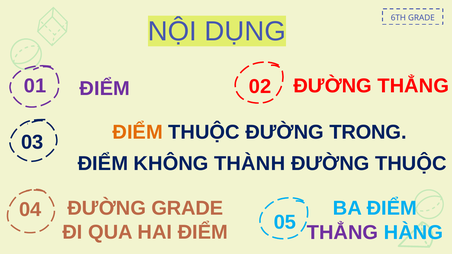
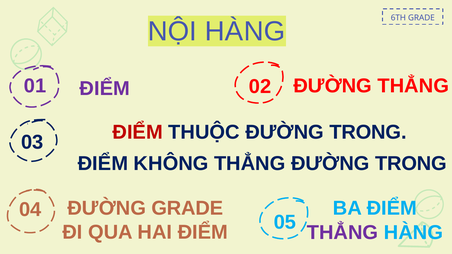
NỘI DỤNG: DỤNG -> HÀNG
ĐIỂM at (138, 132) colour: orange -> red
KHÔNG THÀNH: THÀNH -> THẲNG
THUỘC at (411, 164): THUỘC -> TRONG
